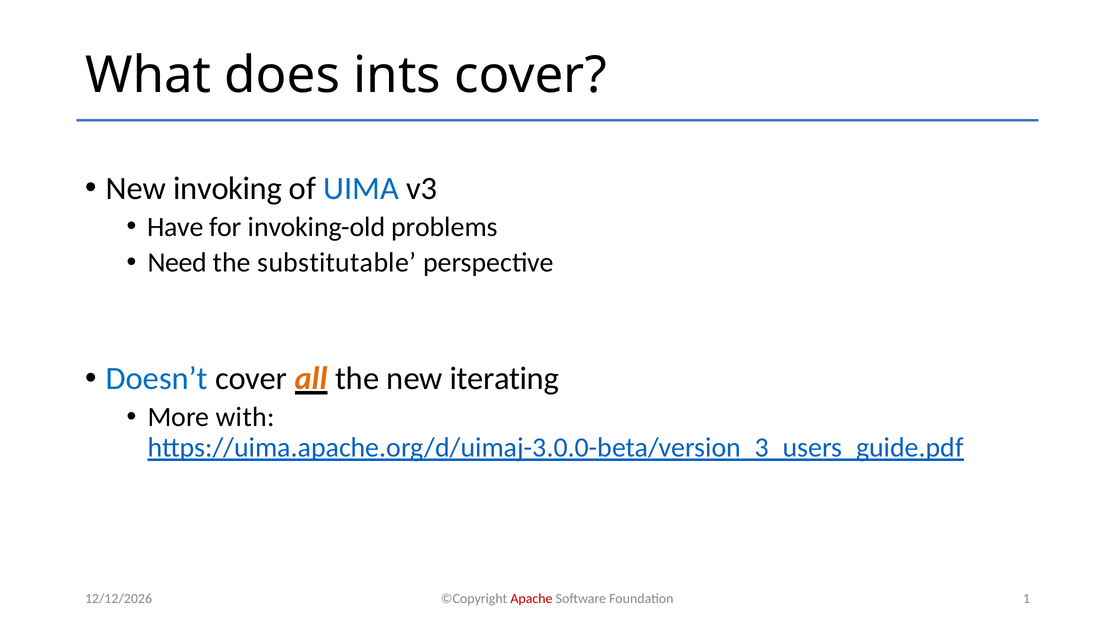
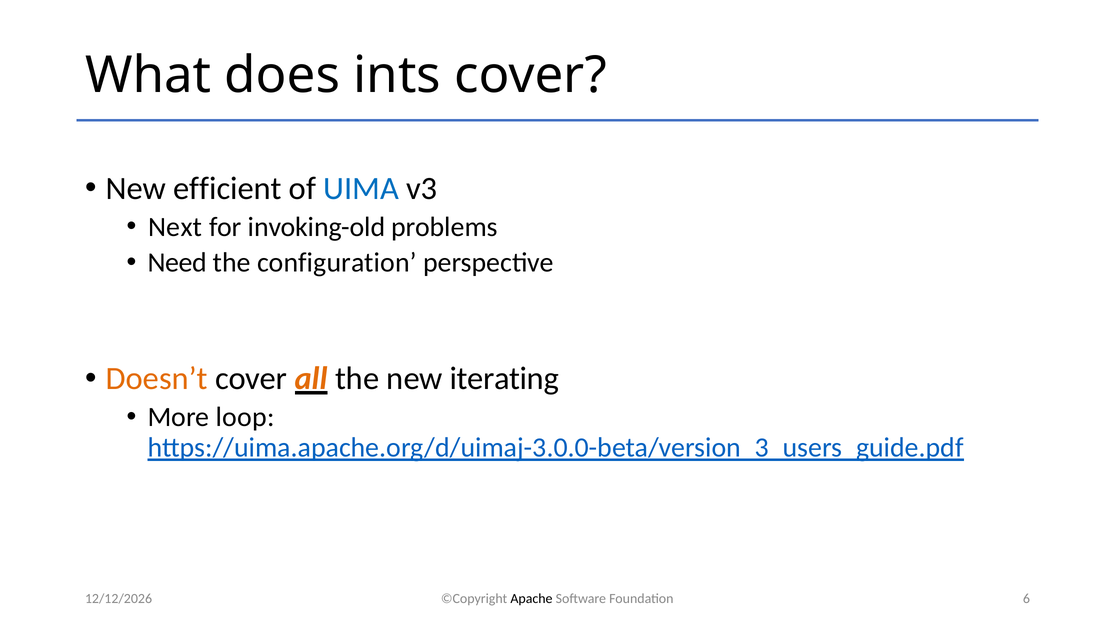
invoking: invoking -> efficient
Have: Have -> Next
substitutable: substitutable -> configuration
Doesn’t colour: blue -> orange
with: with -> loop
Apache colour: red -> black
1: 1 -> 6
